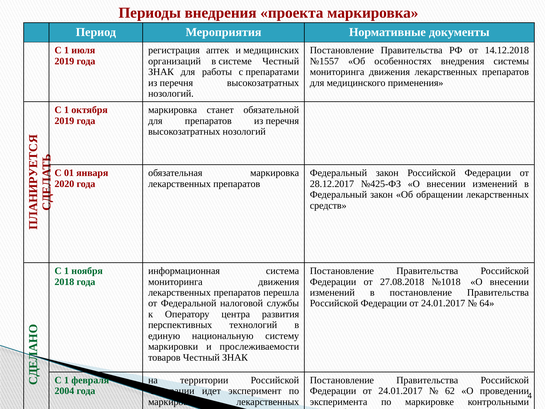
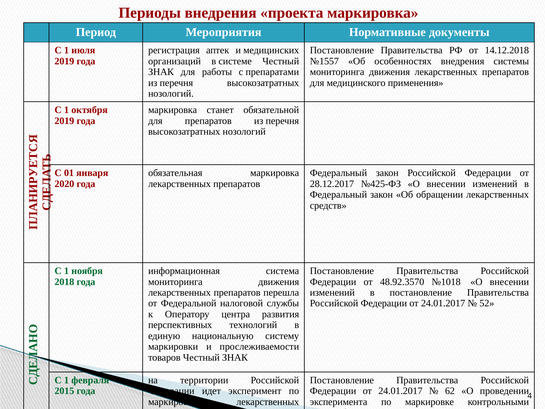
27.08.2018: 27.08.2018 -> 48.92.3570
64: 64 -> 52
2004: 2004 -> 2015
